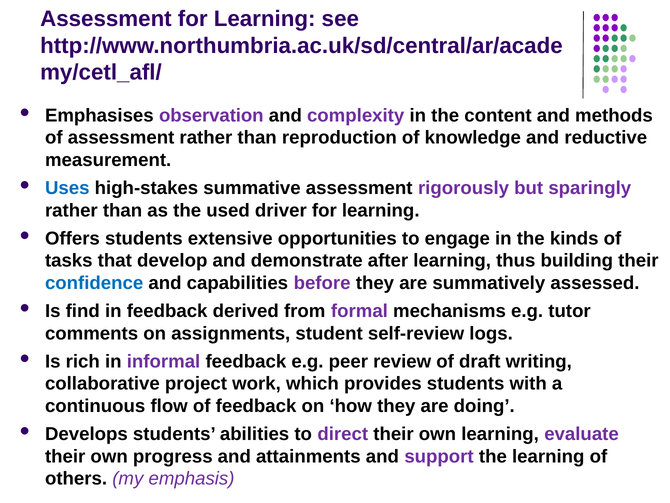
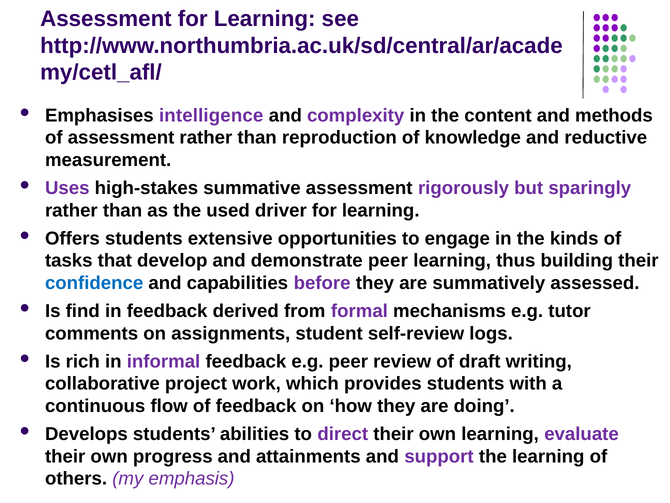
observation: observation -> intelligence
Uses colour: blue -> purple
demonstrate after: after -> peer
